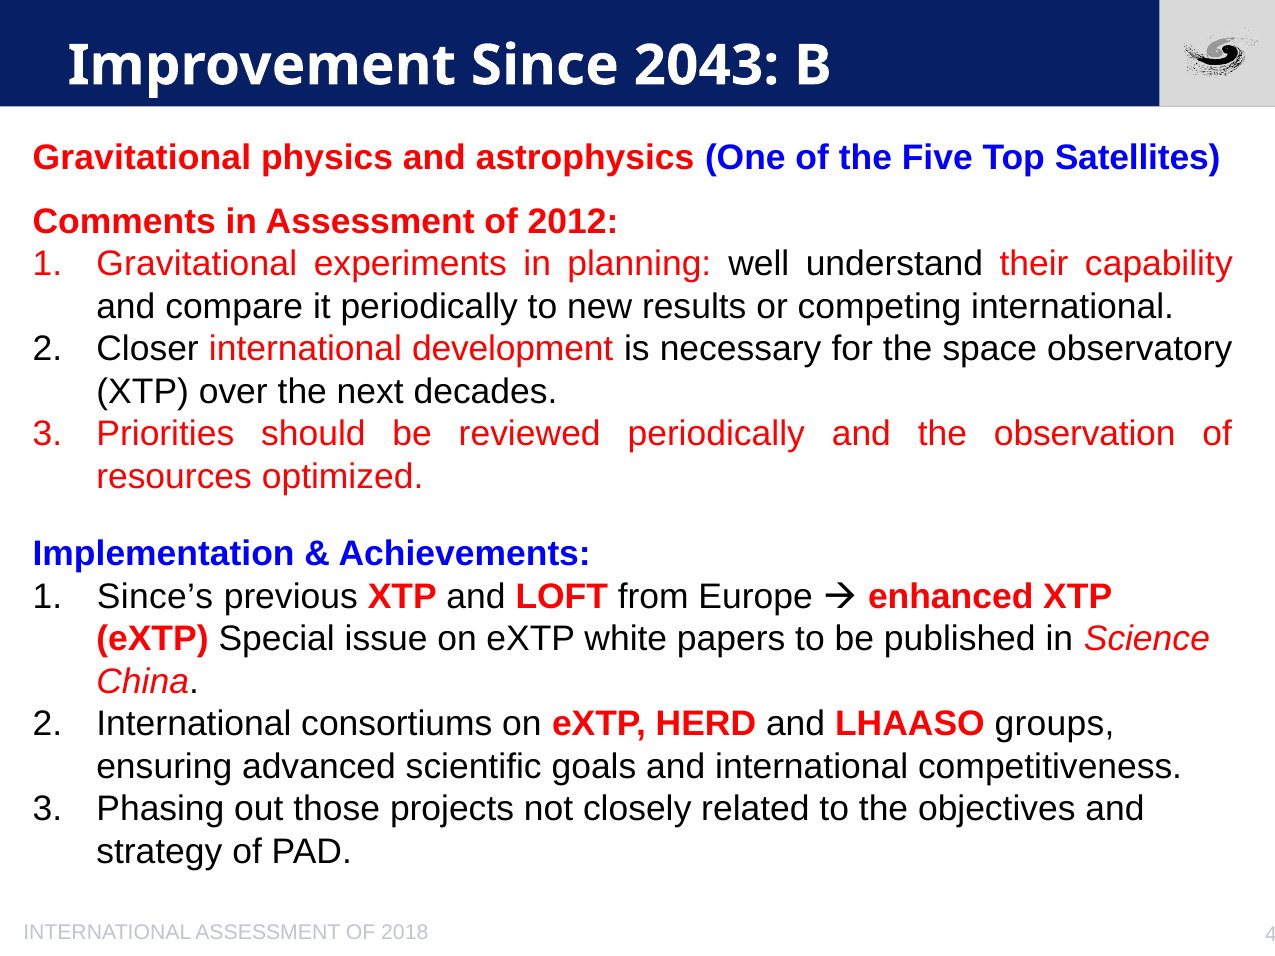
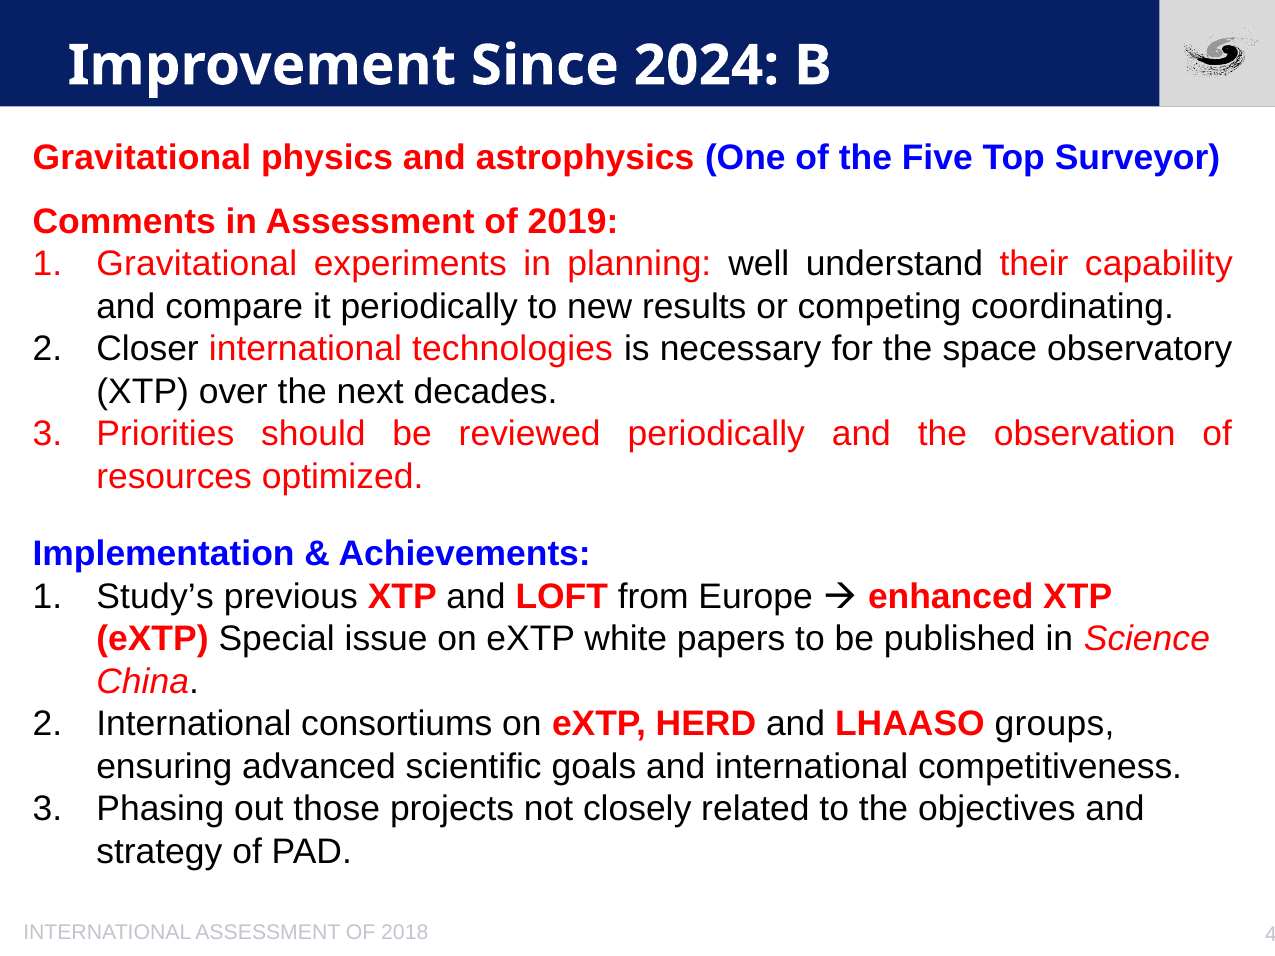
2043: 2043 -> 2024
Satellites: Satellites -> Surveyor
2012: 2012 -> 2019
competing international: international -> coordinating
development: development -> technologies
Since’s: Since’s -> Study’s
